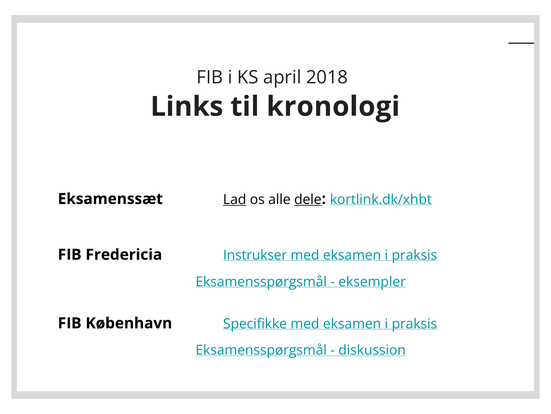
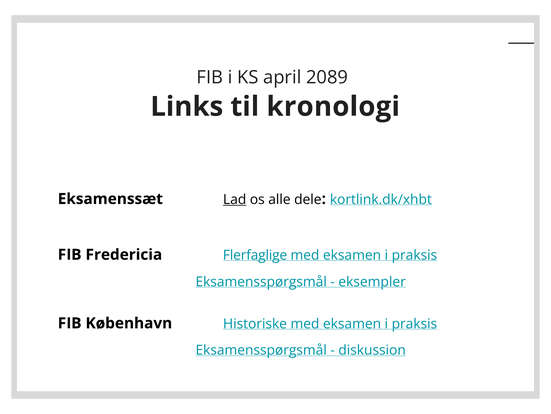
2018: 2018 -> 2089
dele underline: present -> none
Instrukser: Instrukser -> Flerfaglige
Specifikke: Specifikke -> Historiske
